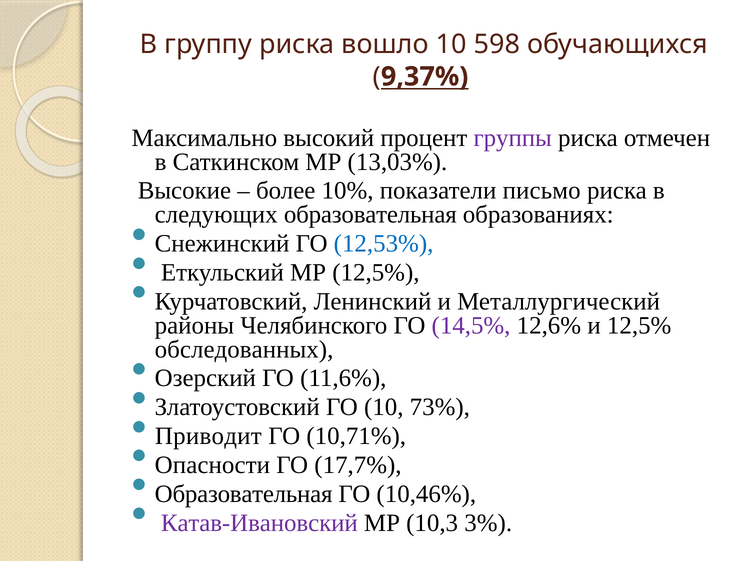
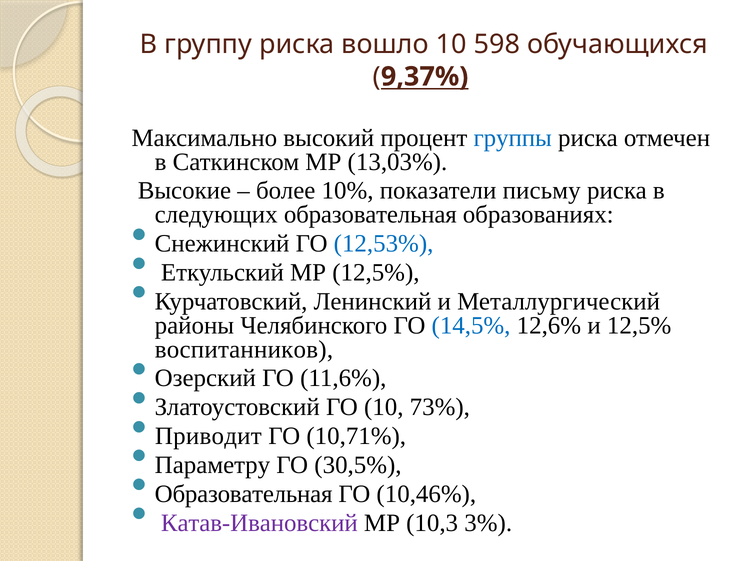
группы colour: purple -> blue
письмо: письмо -> письму
14,5% colour: purple -> blue
обследованных: обследованных -> воспитанников
Опасности: Опасности -> Параметру
17,7%: 17,7% -> 30,5%
